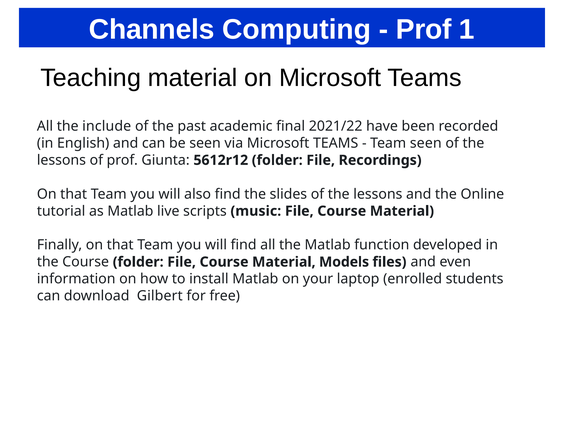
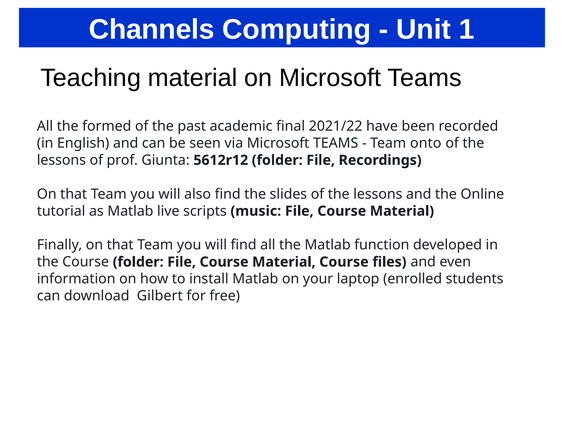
Prof at (424, 30): Prof -> Unit
include: include -> formed
Team seen: seen -> onto
Material Models: Models -> Course
